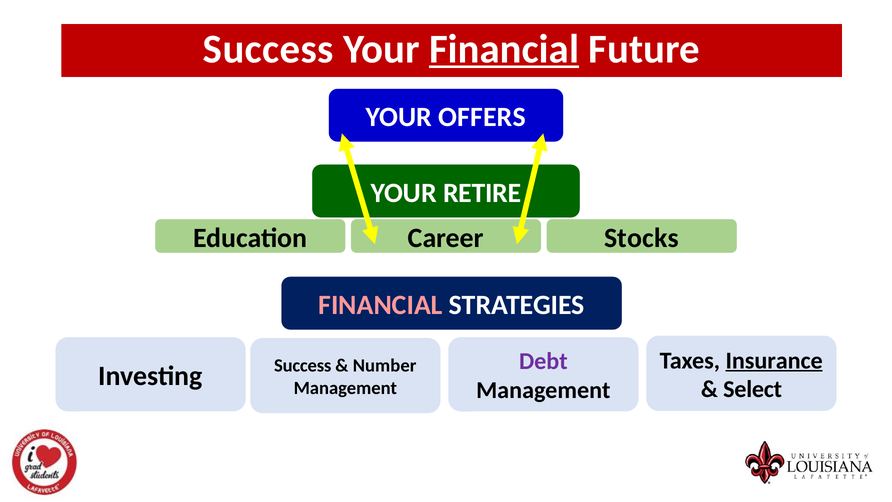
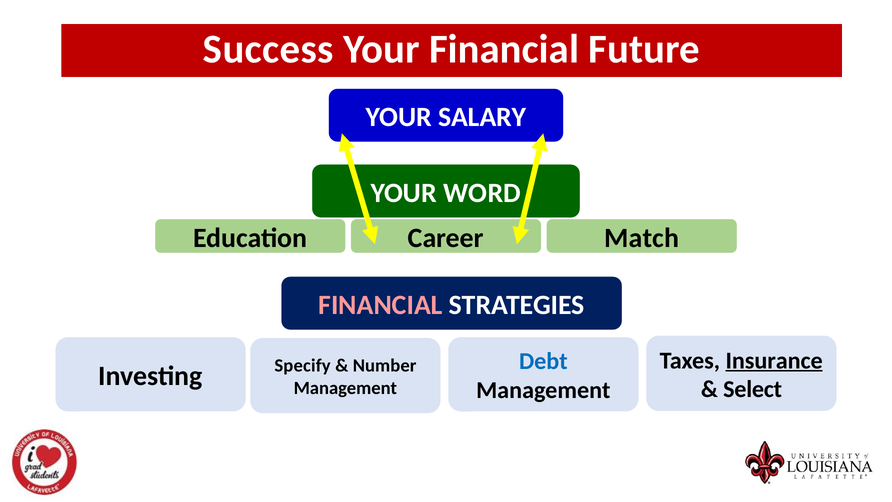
Financial at (504, 49) underline: present -> none
OFFERS: OFFERS -> SALARY
RETIRE: RETIRE -> WORD
Stocks: Stocks -> Match
Debt colour: purple -> blue
Success at (303, 366): Success -> Specify
